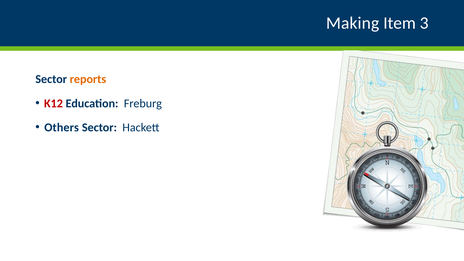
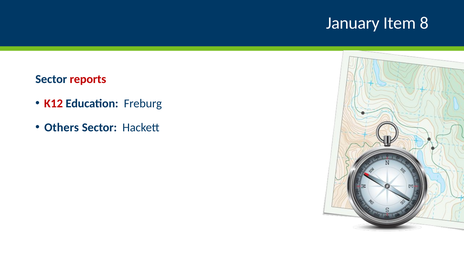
Making: Making -> January
3: 3 -> 8
reports colour: orange -> red
